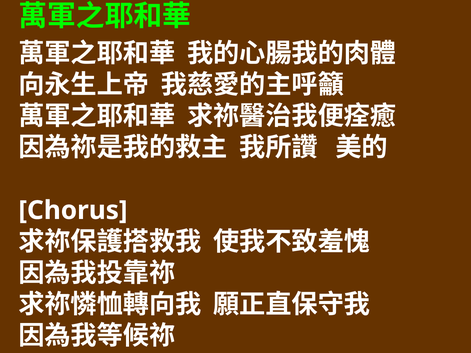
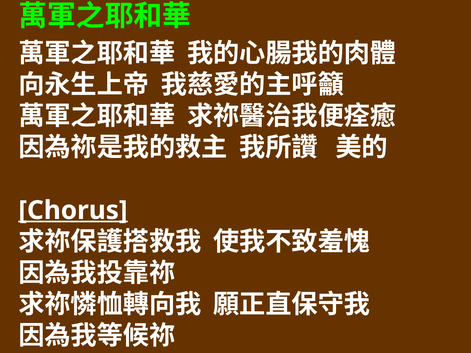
Chorus underline: none -> present
